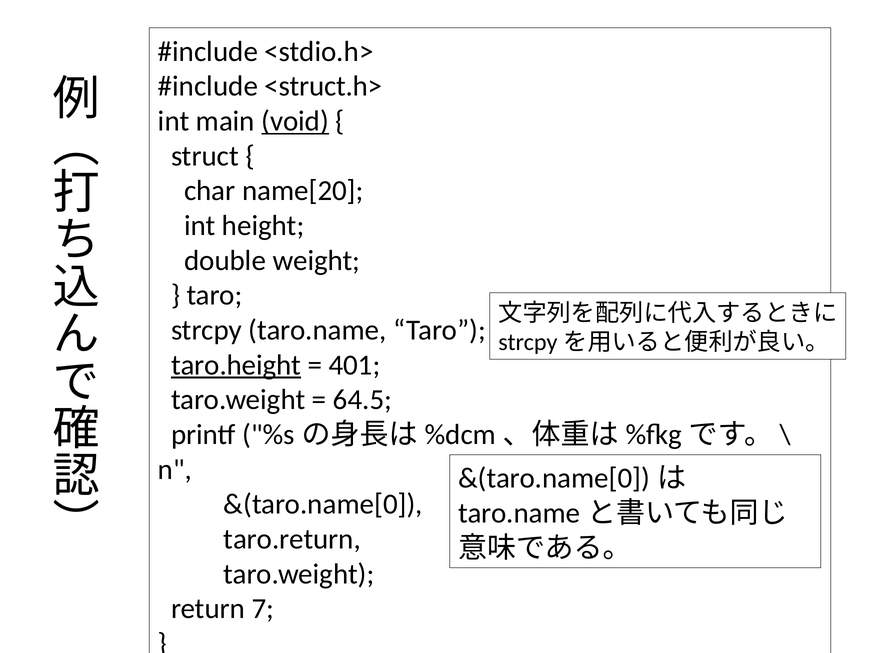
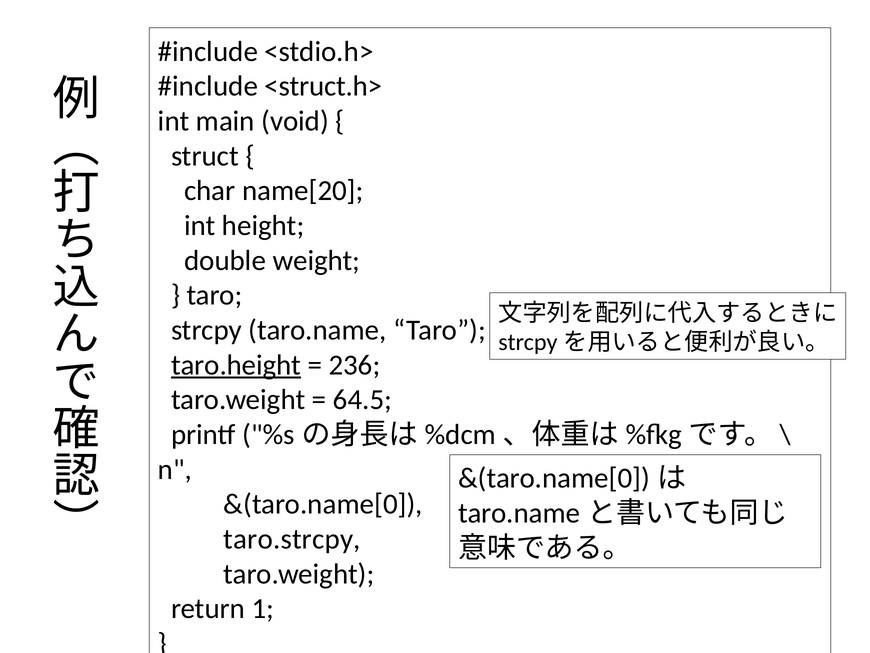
void underline: present -> none
401: 401 -> 236
taro.return: taro.return -> taro.strcpy
7: 7 -> 1
